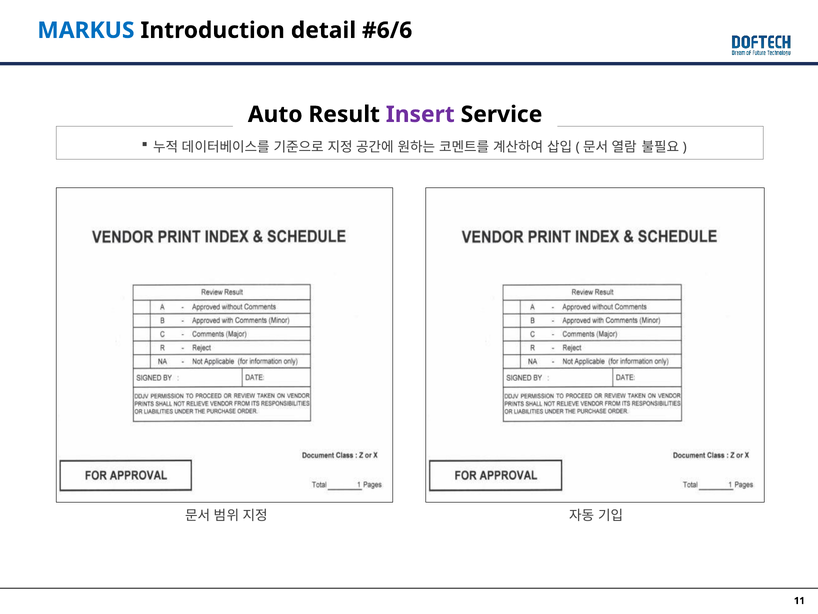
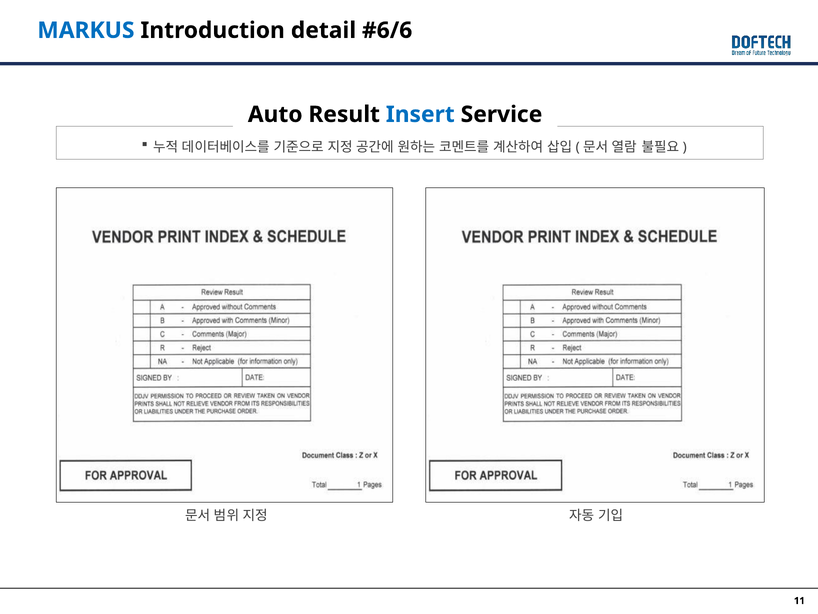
Insert colour: purple -> blue
